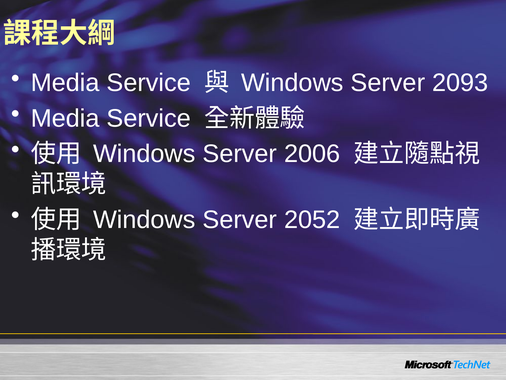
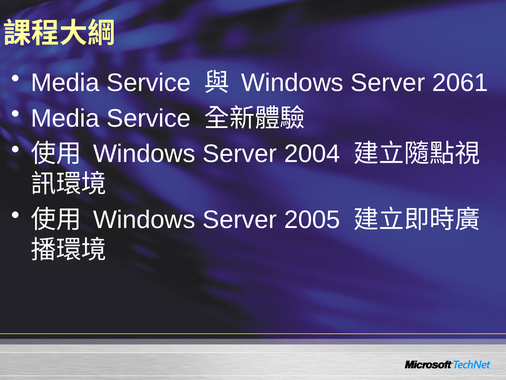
2093: 2093 -> 2061
2006: 2006 -> 2004
2052: 2052 -> 2005
